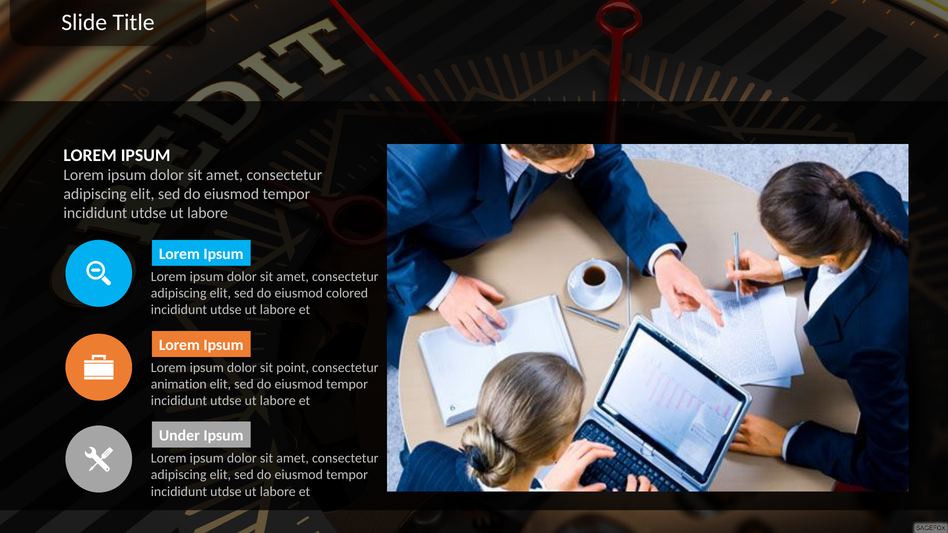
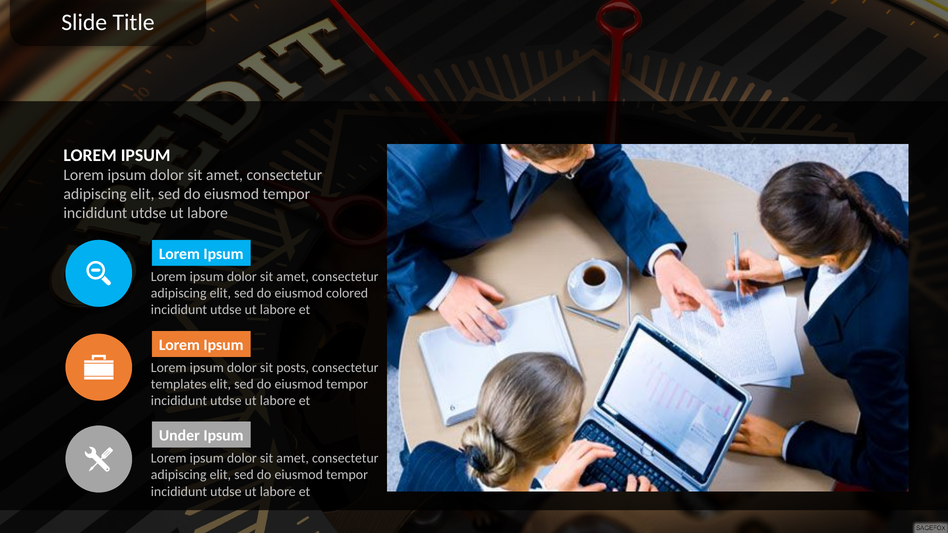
point: point -> posts
animation: animation -> templates
